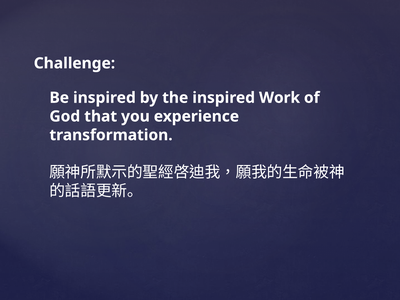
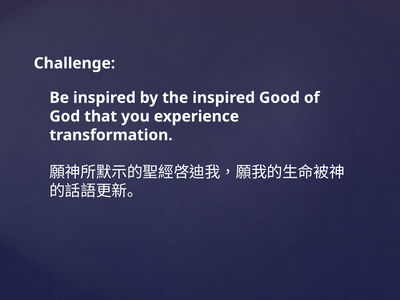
Work: Work -> Good
